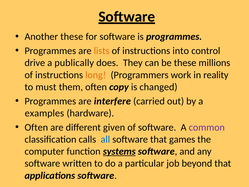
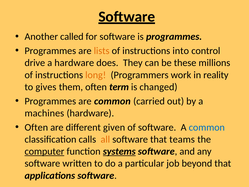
Another these: these -> called
a publically: publically -> hardware
must: must -> gives
copy: copy -> term
are interfere: interfere -> common
examples: examples -> machines
common at (207, 127) colour: purple -> blue
all colour: blue -> orange
games: games -> teams
computer underline: none -> present
